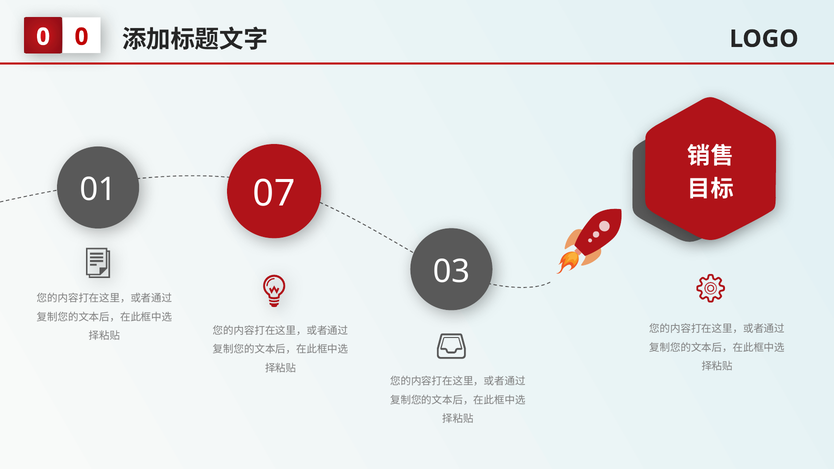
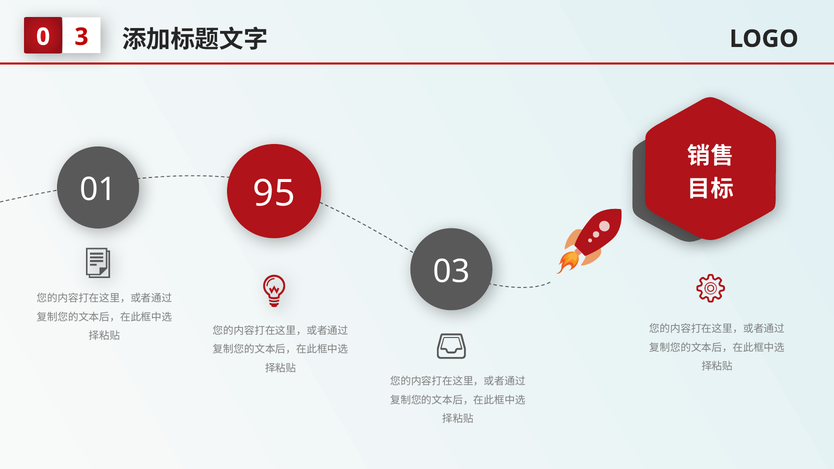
0 at (82, 37): 0 -> 3
07: 07 -> 95
